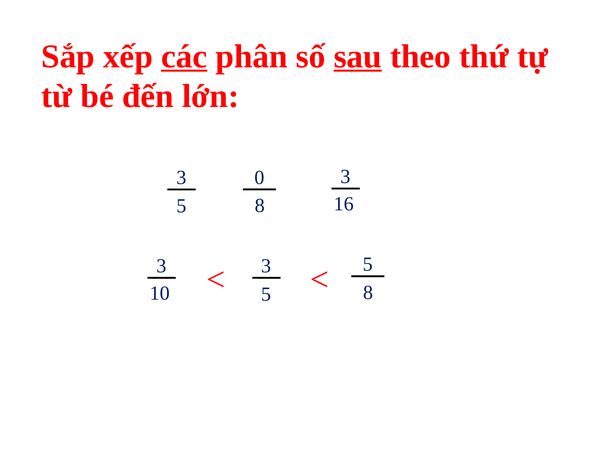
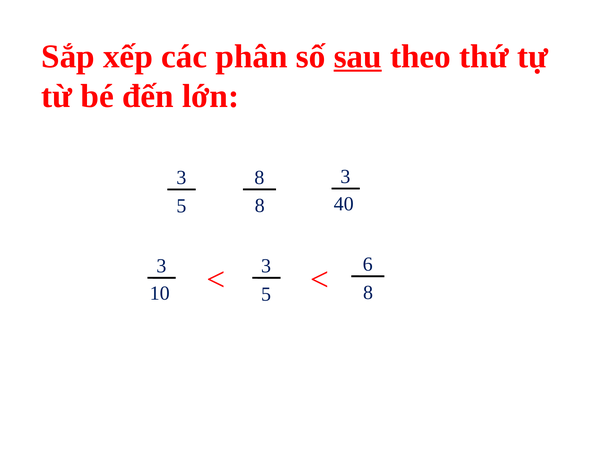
các underline: present -> none
3 0: 0 -> 8
16: 16 -> 40
5 at (368, 265): 5 -> 6
